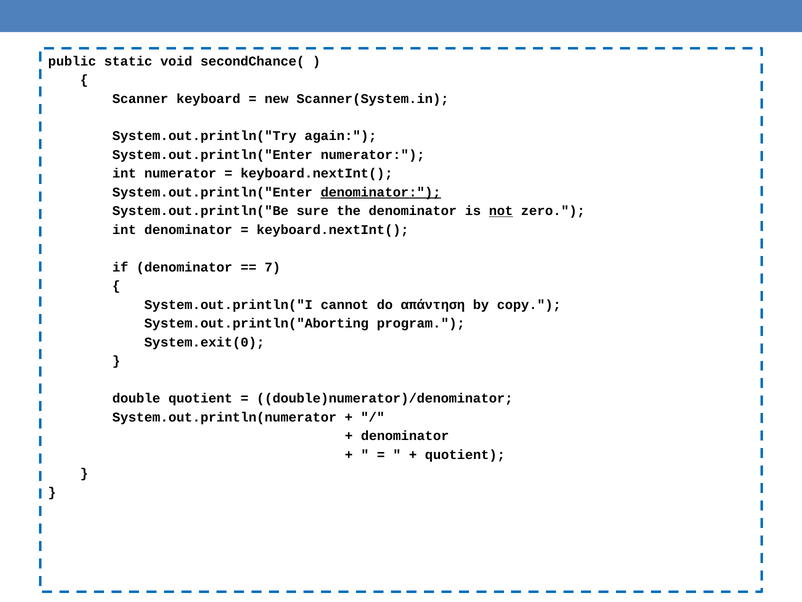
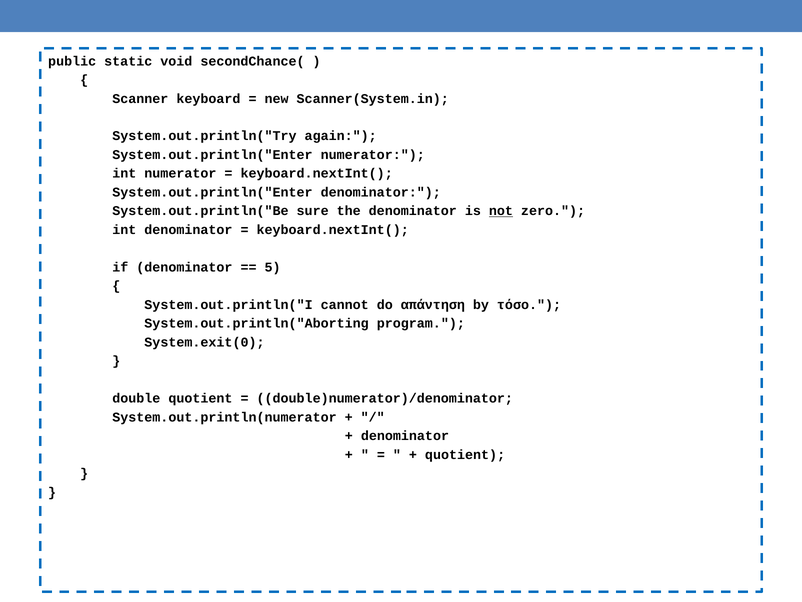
denominator at (381, 192) underline: present -> none
7: 7 -> 5
copy: copy -> τόσο
